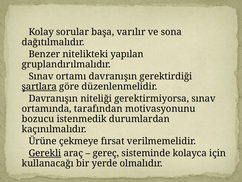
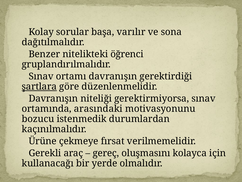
yapılan: yapılan -> öğrenci
tarafından: tarafından -> arasındaki
Gerekli underline: present -> none
sisteminde: sisteminde -> oluşmasını
